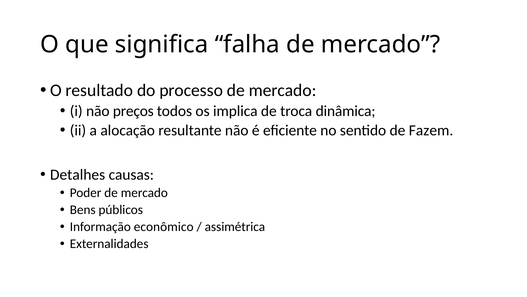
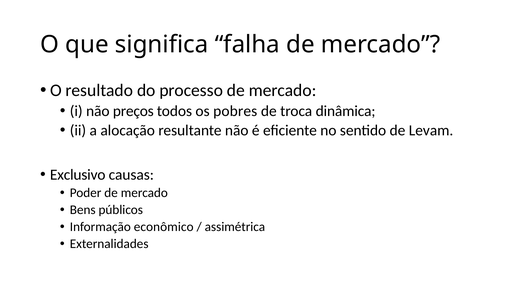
implica: implica -> pobres
Fazem: Fazem -> Levam
Detalhes: Detalhes -> Exclusivo
